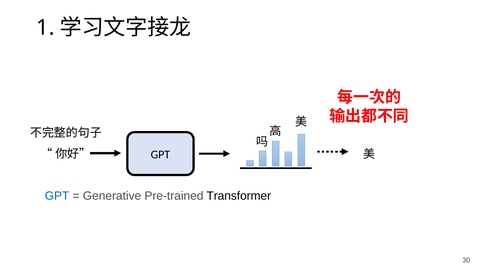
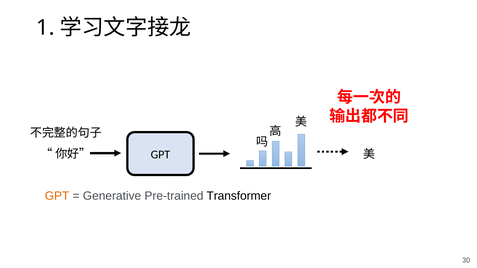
GPT at (57, 196) colour: blue -> orange
